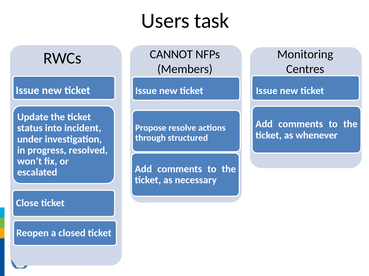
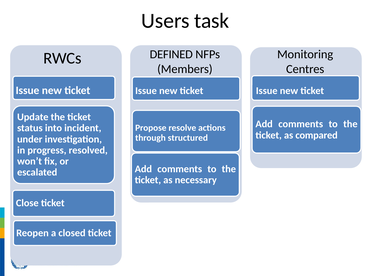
CANNOT: CANNOT -> DEFINED
whenever: whenever -> compared
